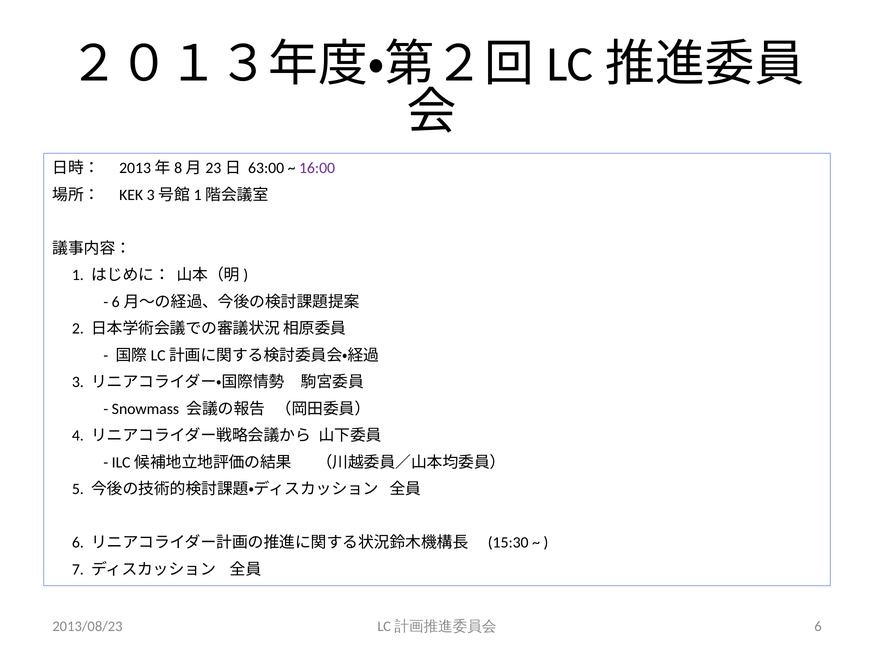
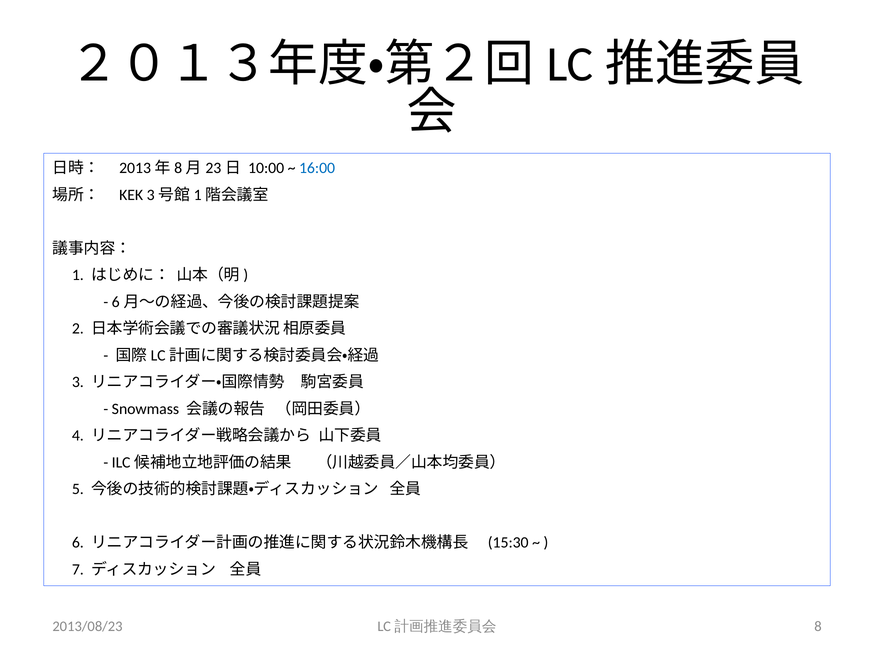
63:00: 63:00 -> 10:00
16:00 colour: purple -> blue
6 at (818, 626): 6 -> 8
